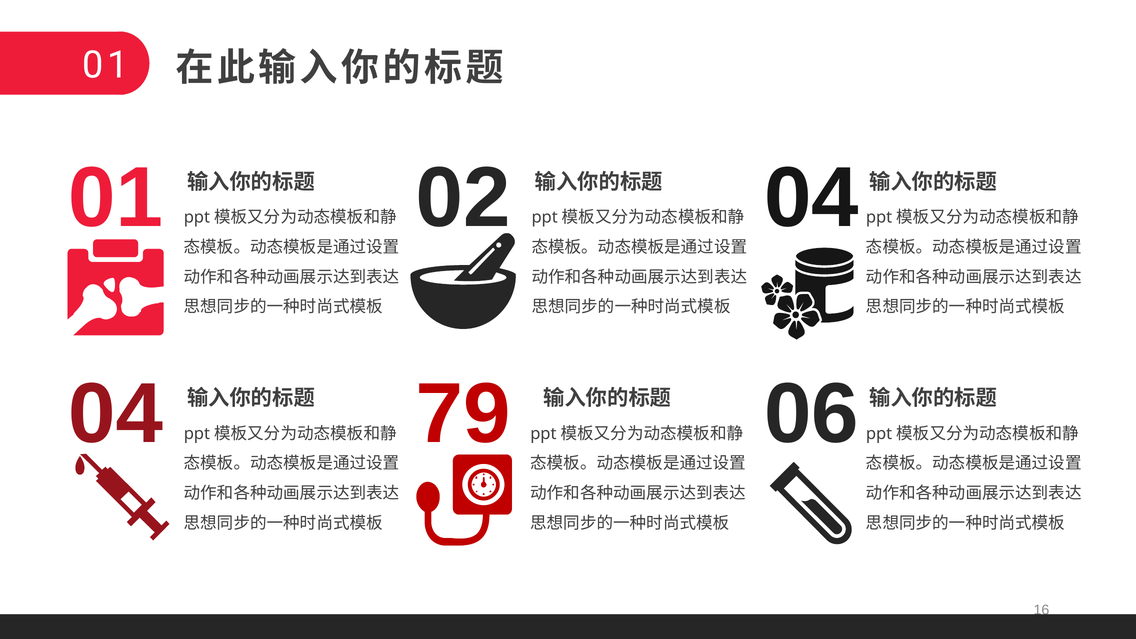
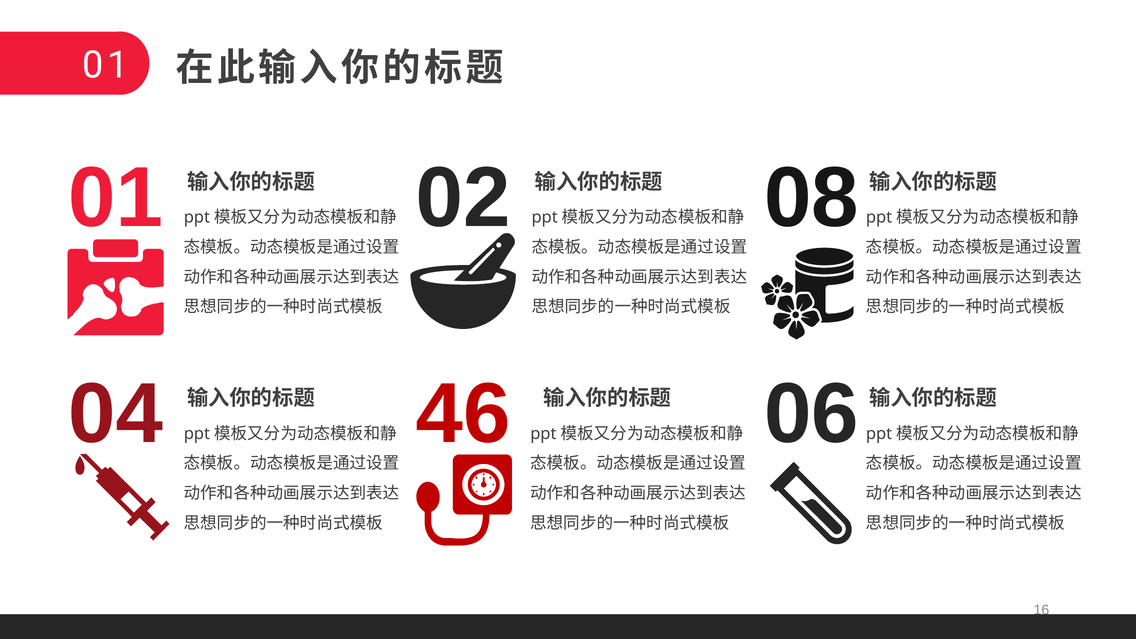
04 at (811, 198): 04 -> 08
79: 79 -> 46
